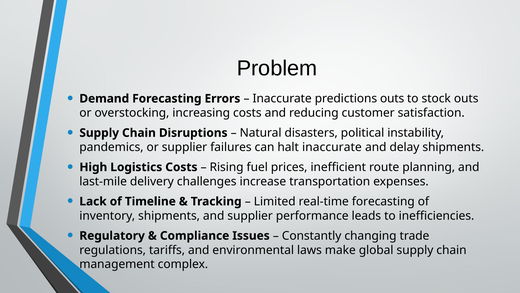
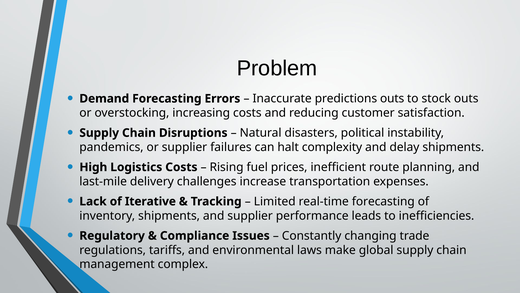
halt inaccurate: inaccurate -> complexity
Timeline: Timeline -> Iterative
